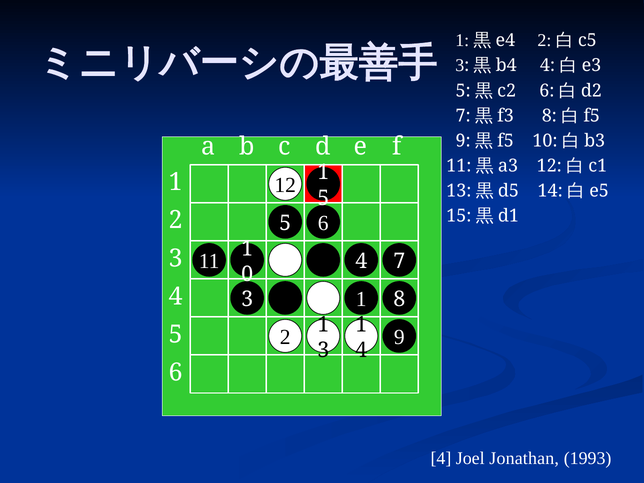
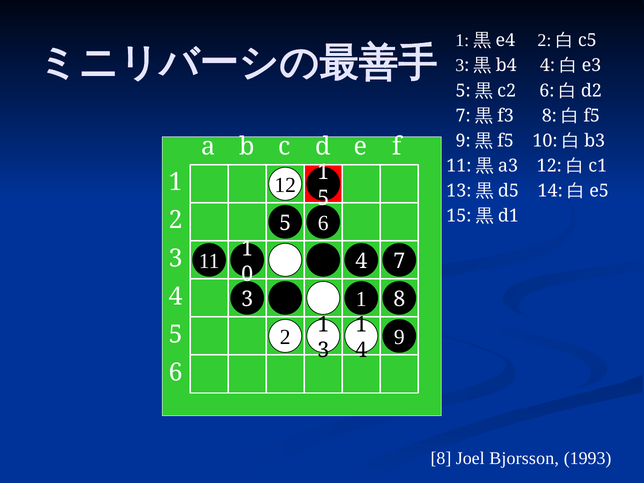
4 at (441, 458): 4 -> 8
Jonathan: Jonathan -> Bjorsson
